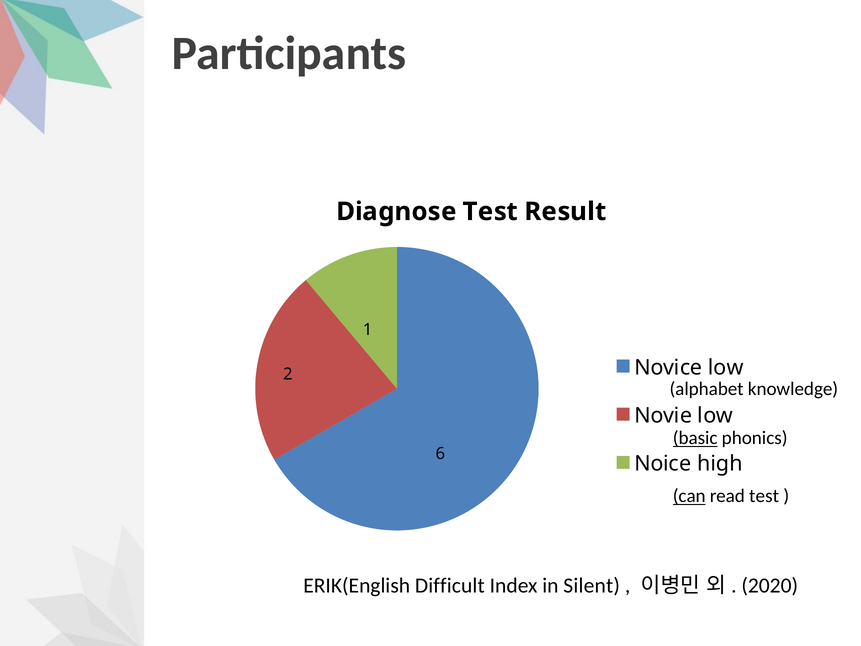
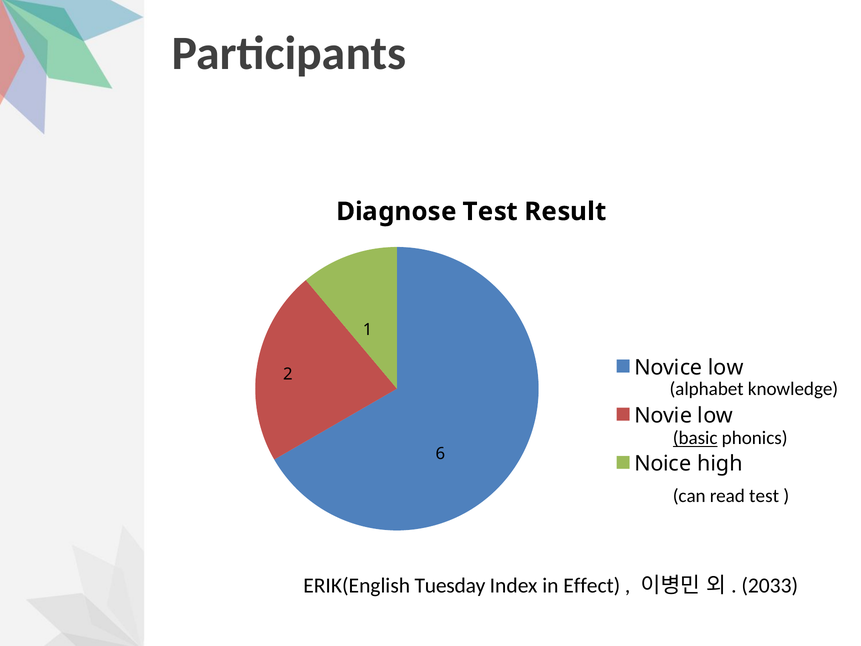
can underline: present -> none
Difficult: Difficult -> Tuesday
Silent: Silent -> Effect
2020: 2020 -> 2033
